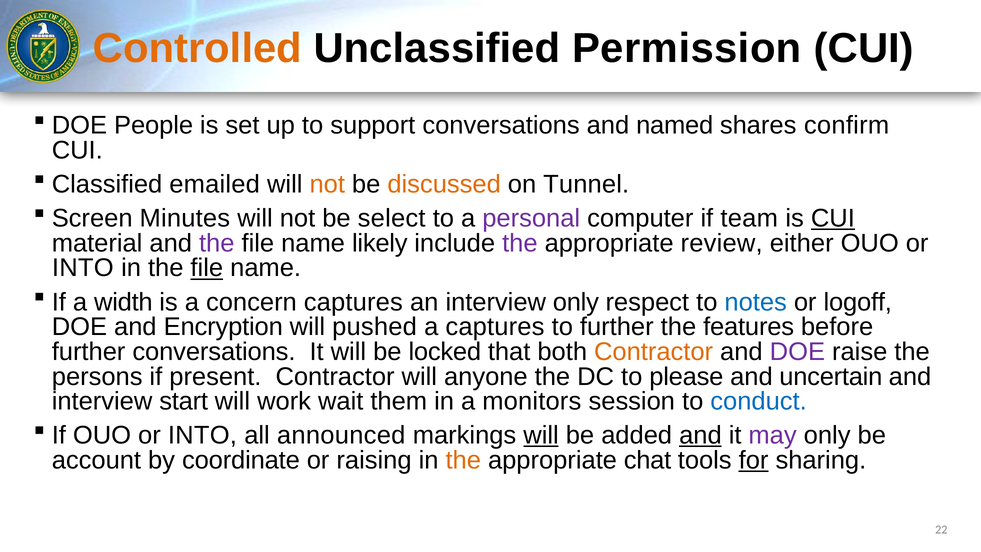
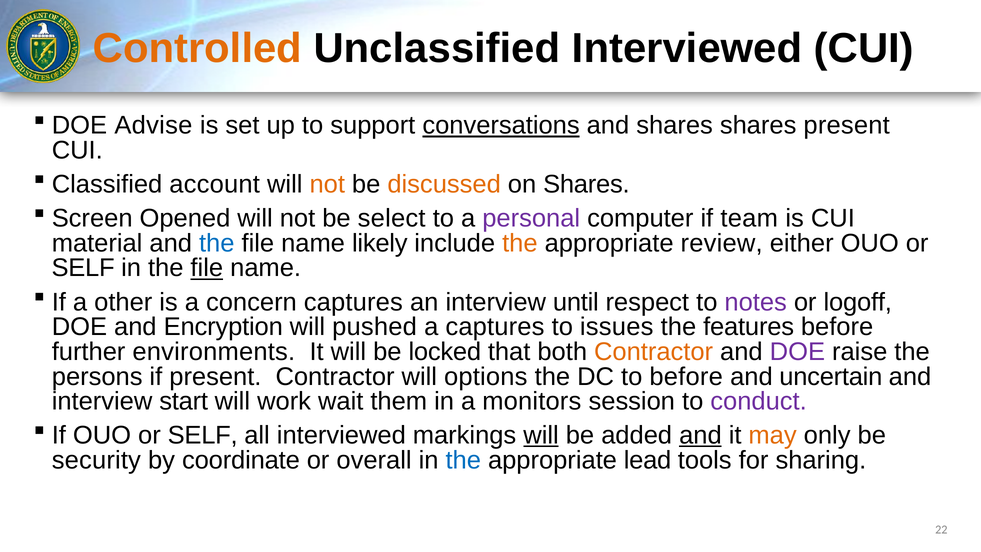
Unclassified Permission: Permission -> Interviewed
People: People -> Advise
conversations at (501, 125) underline: none -> present
and named: named -> shares
shares confirm: confirm -> present
emailed: emailed -> account
on Tunnel: Tunnel -> Shares
Minutes: Minutes -> Opened
CUI at (833, 218) underline: present -> none
the at (217, 243) colour: purple -> blue
the at (520, 243) colour: purple -> orange
INTO at (83, 268): INTO -> SELF
width: width -> other
interview only: only -> until
notes colour: blue -> purple
to further: further -> issues
further conversations: conversations -> environments
anyone: anyone -> options
to please: please -> before
conduct colour: blue -> purple
If OUO or INTO: INTO -> SELF
all announced: announced -> interviewed
may colour: purple -> orange
account: account -> security
raising: raising -> overall
the at (463, 460) colour: orange -> blue
chat: chat -> lead
for underline: present -> none
